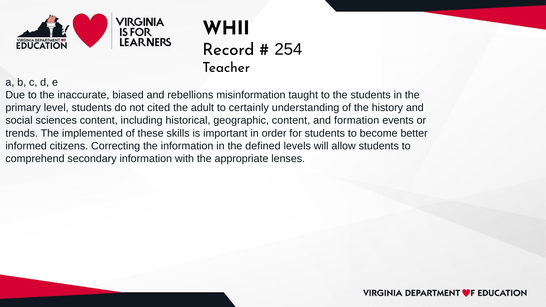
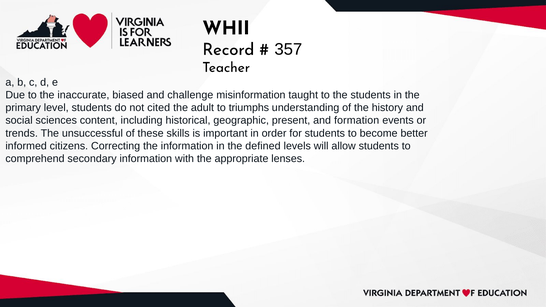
254: 254 -> 357
rebellions: rebellions -> challenge
certainly: certainly -> triumphs
geographic content: content -> present
implemented: implemented -> unsuccessful
